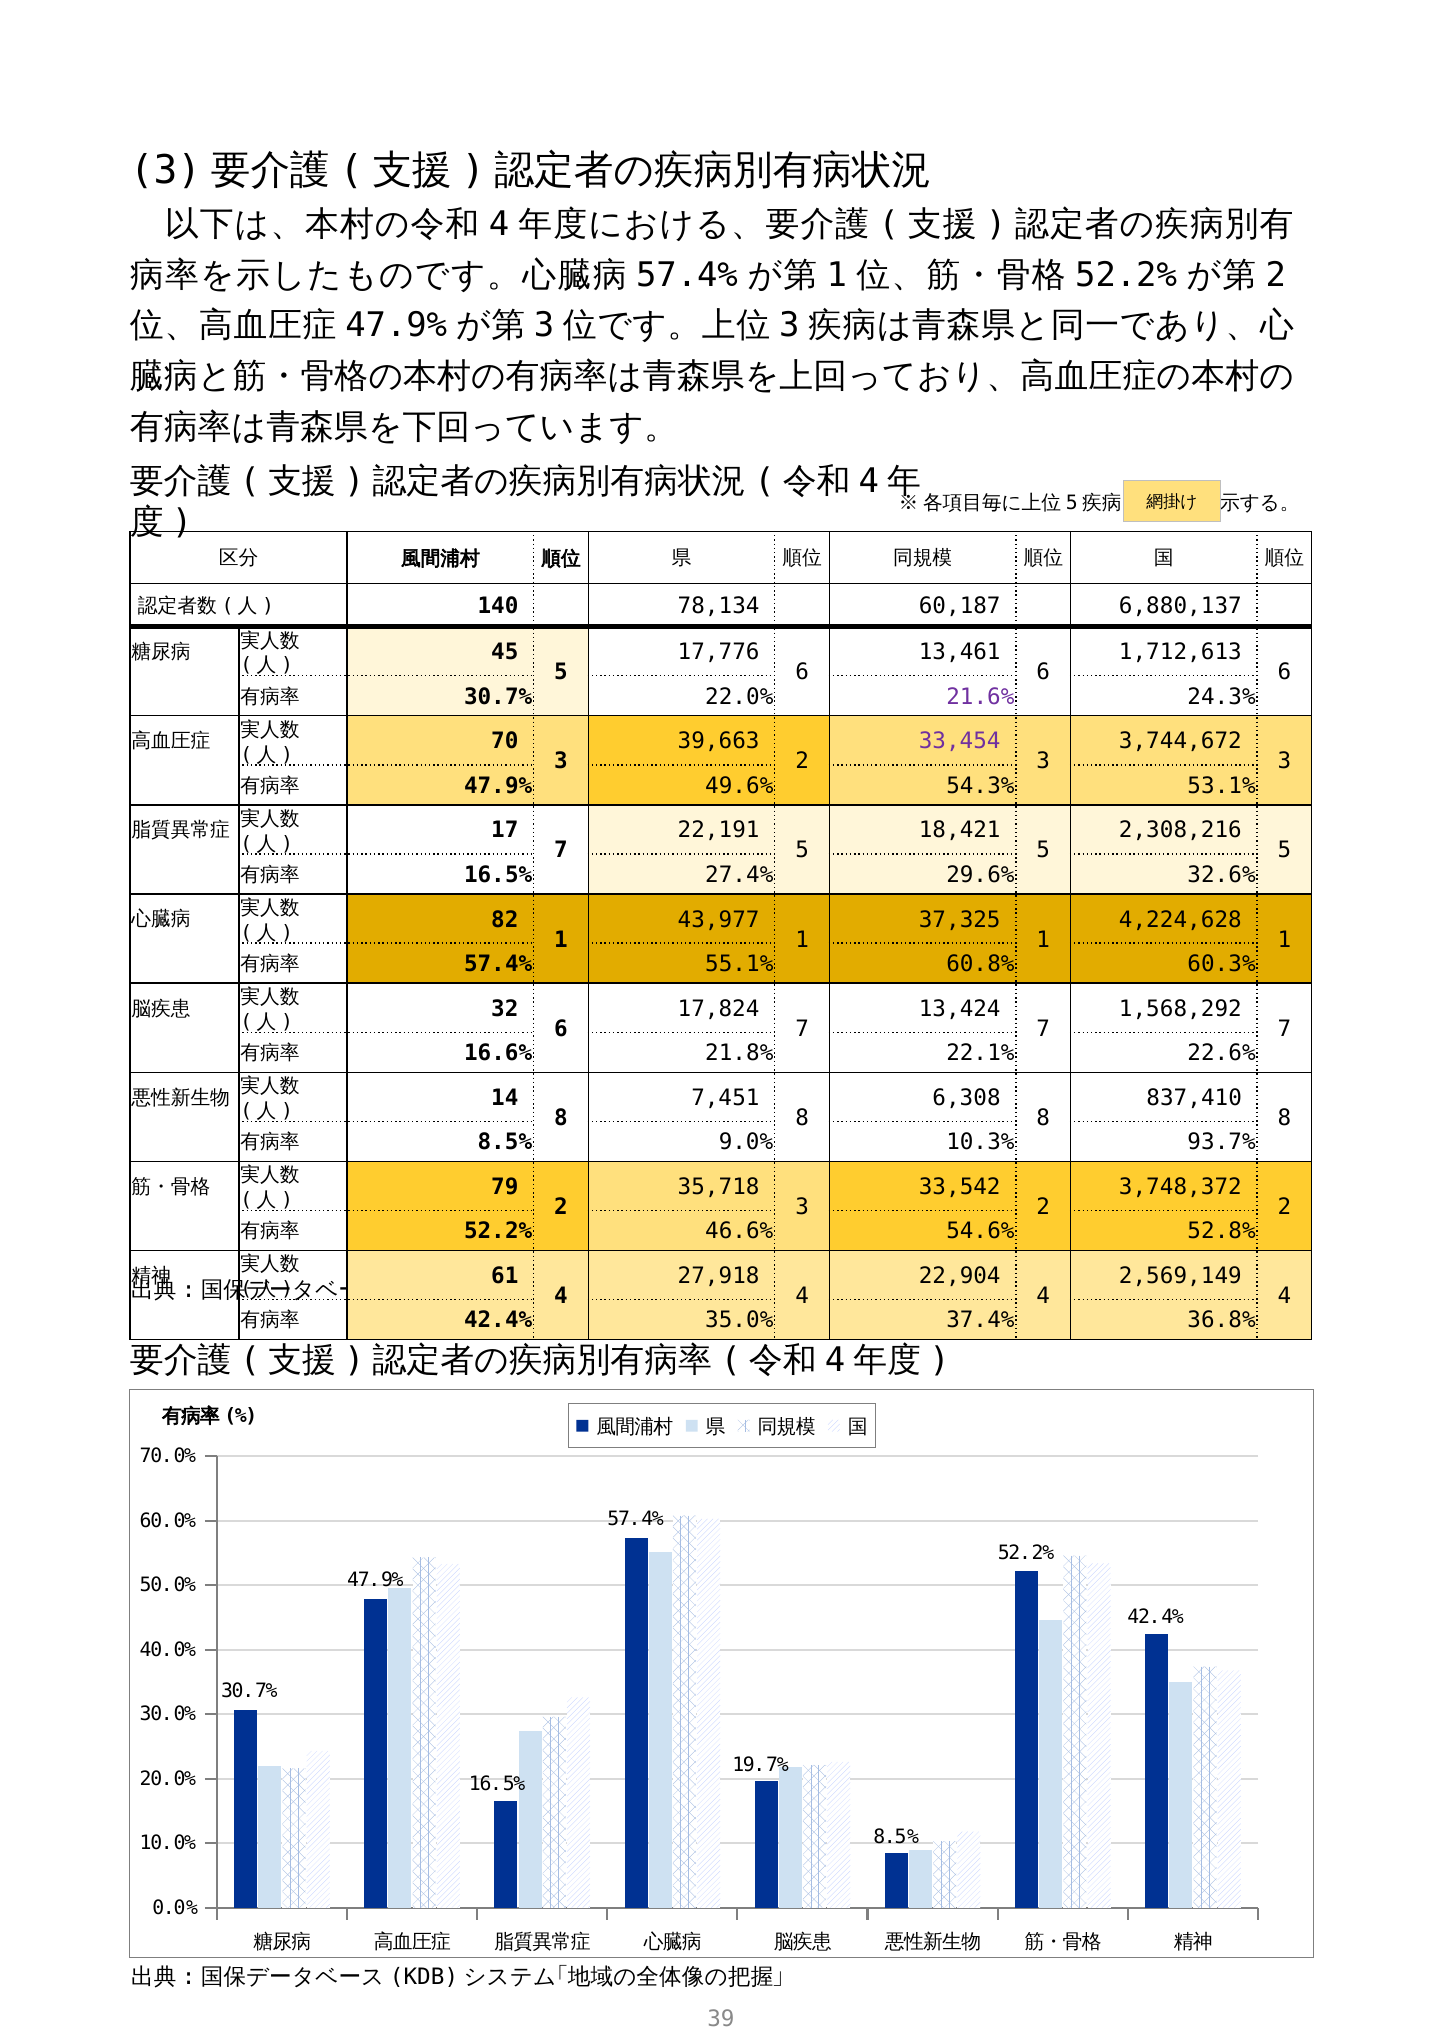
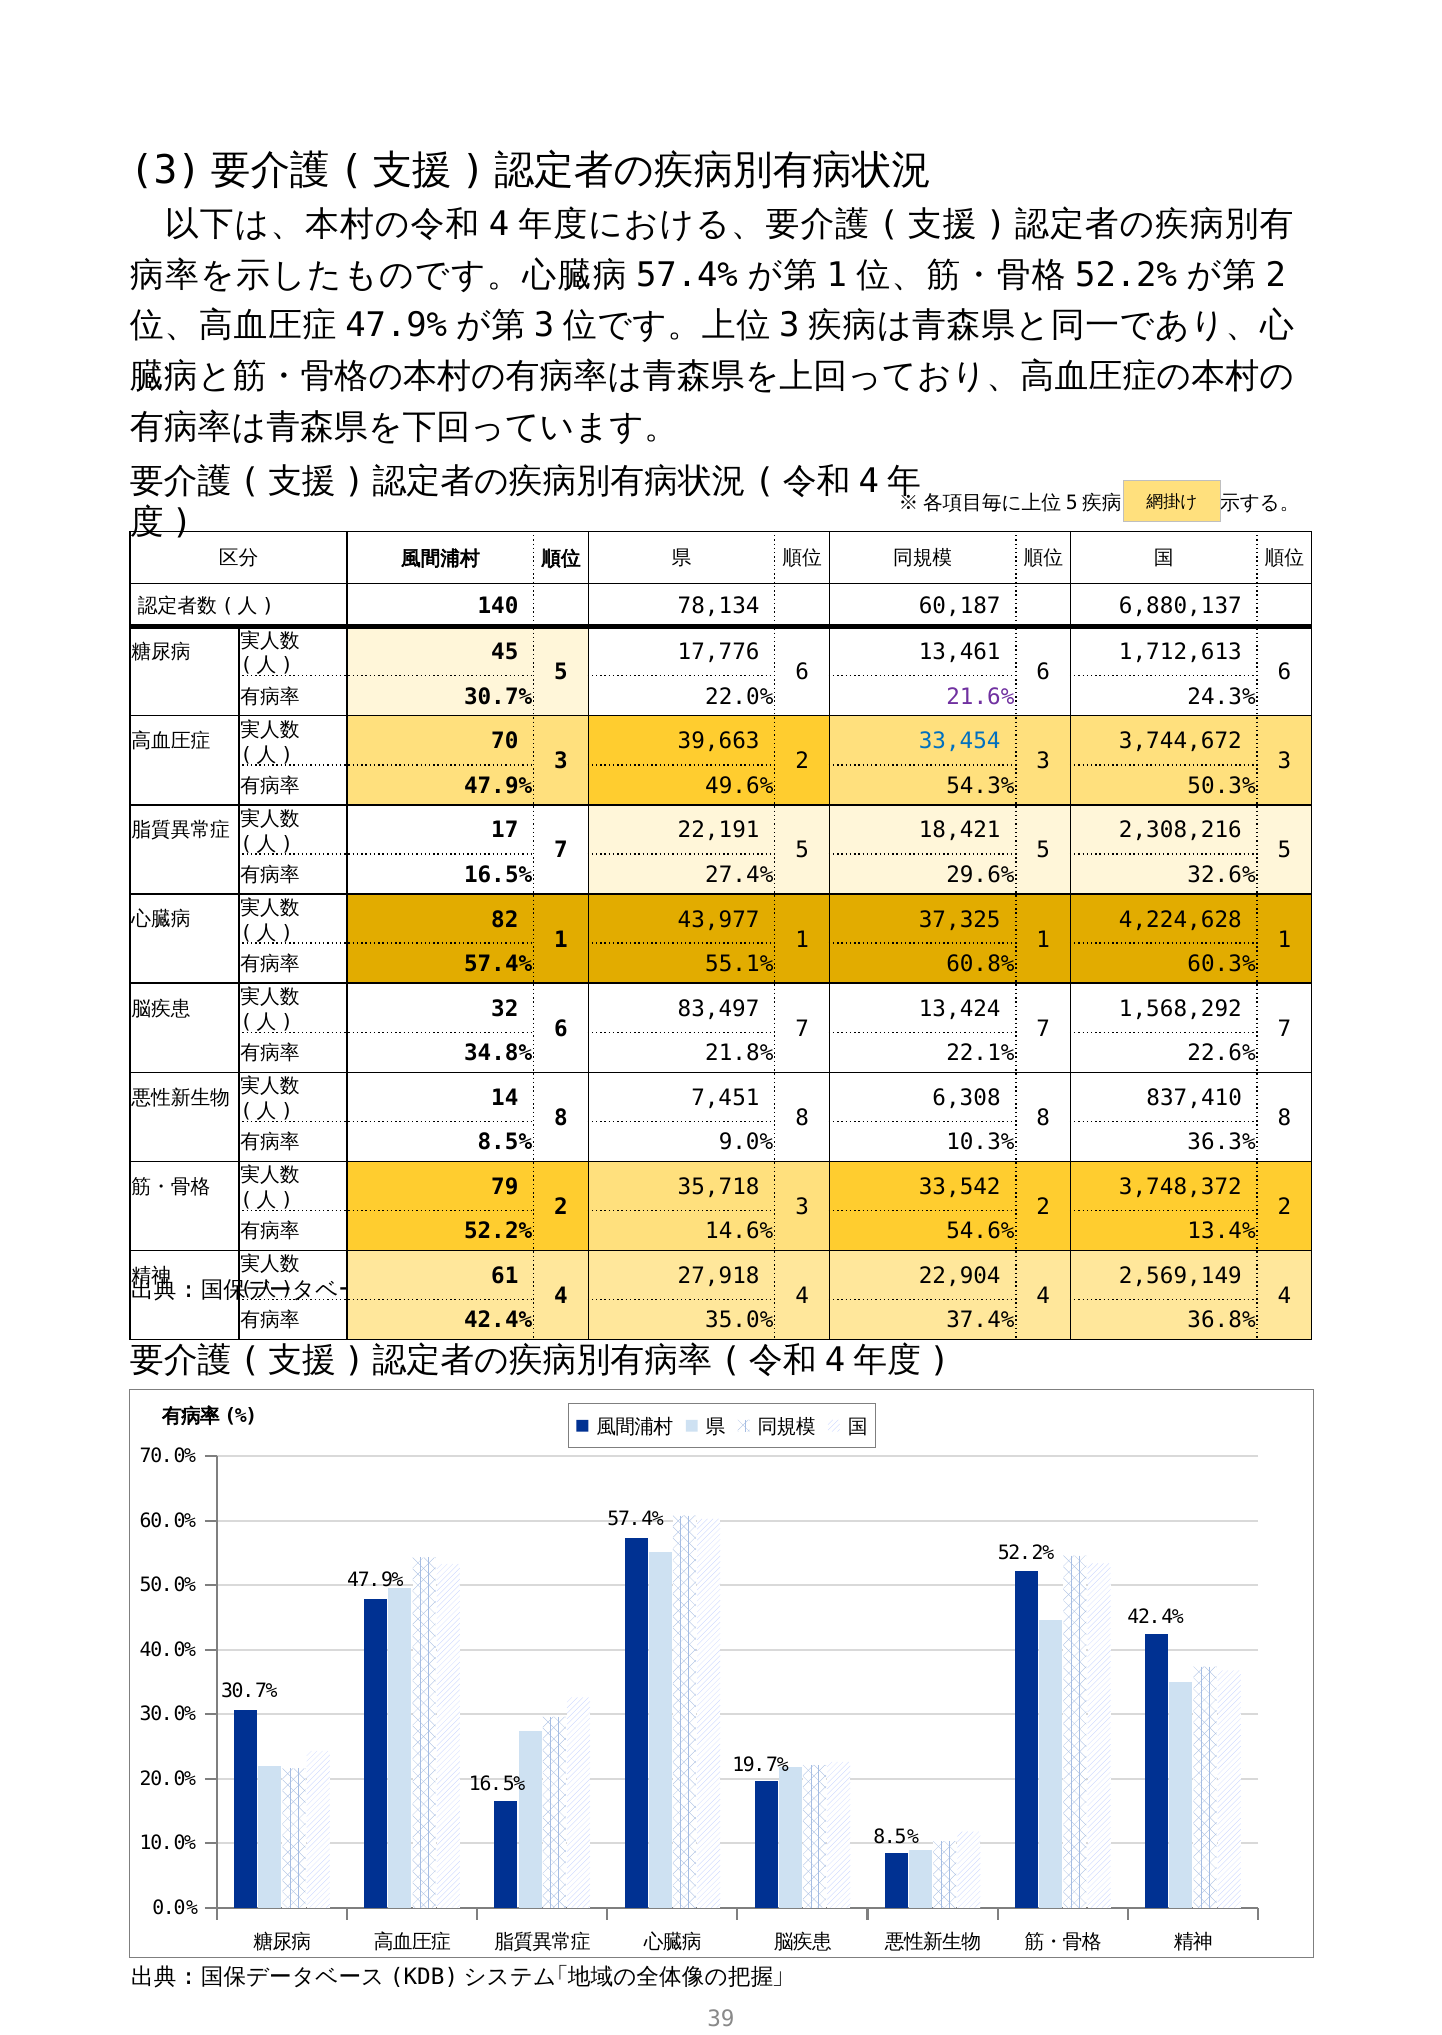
33,454 colour: purple -> blue
53.1%: 53.1% -> 50.3%
17,824: 17,824 -> 83,497
16.6%: 16.6% -> 34.8%
93.7%: 93.7% -> 36.3%
46.6%: 46.6% -> 14.6%
52.8%: 52.8% -> 13.4%
